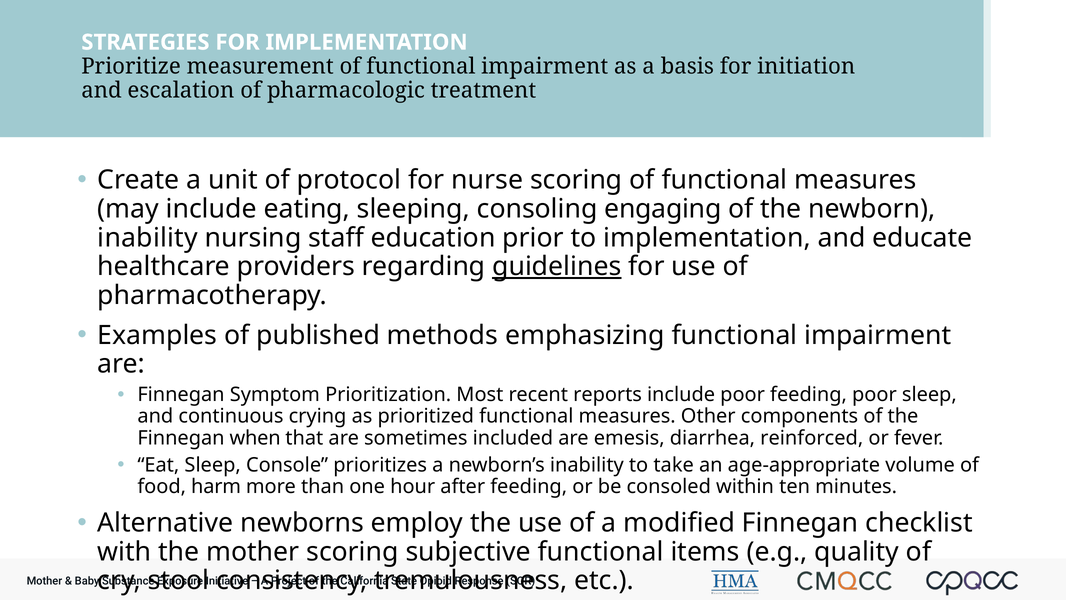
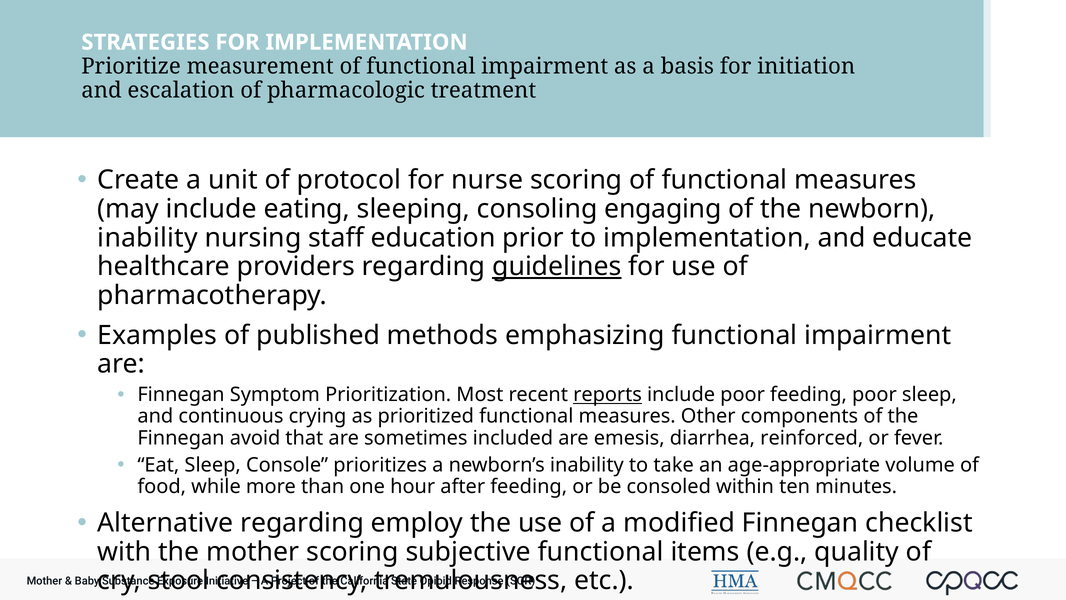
reports underline: none -> present
when: when -> avoid
harm: harm -> while
Alternative newborns: newborns -> regarding
